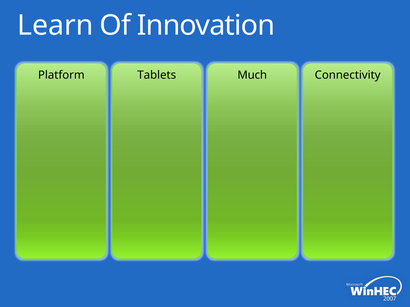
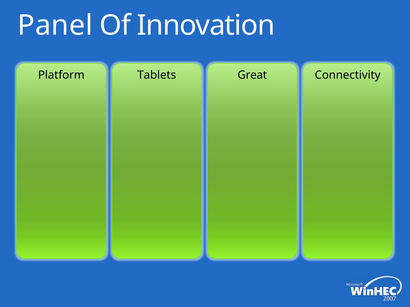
Learn: Learn -> Panel
Much: Much -> Great
